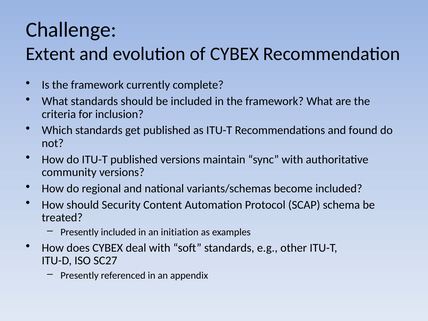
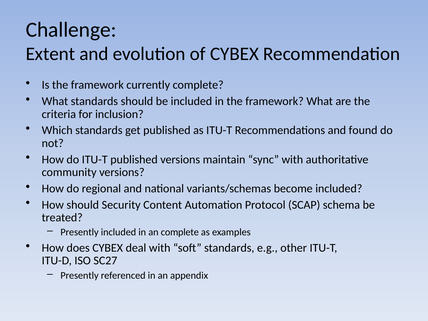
an initiation: initiation -> complete
